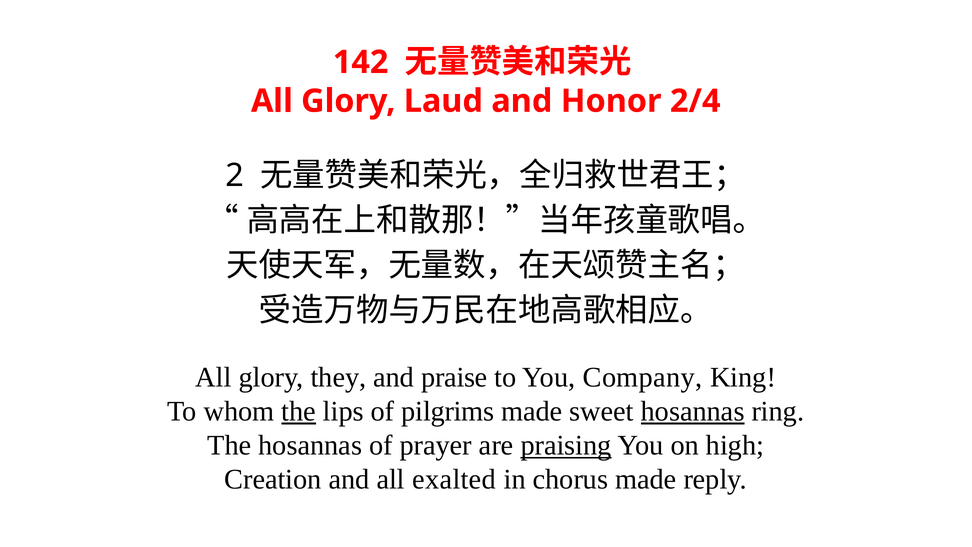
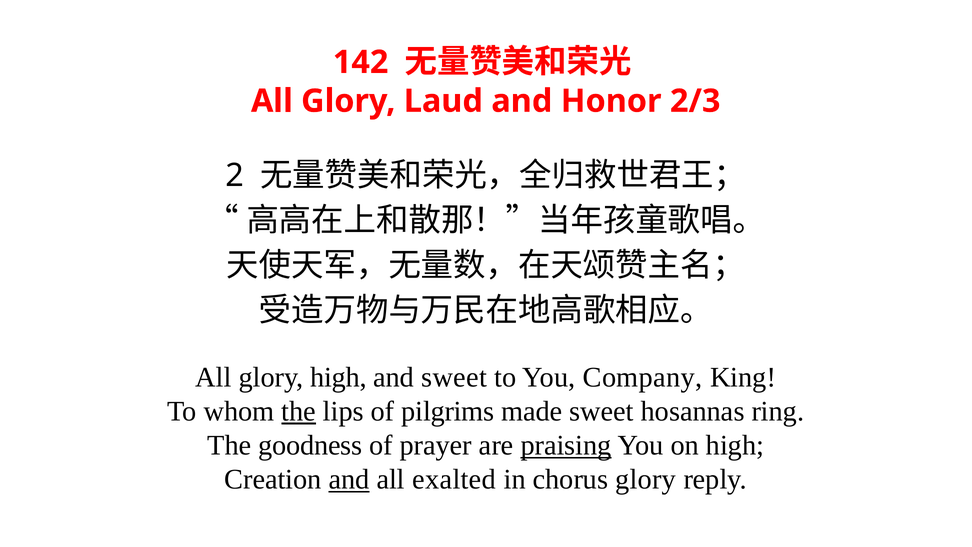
2/4: 2/4 -> 2/3
glory they: they -> high
and praise: praise -> sweet
hosannas at (693, 411) underline: present -> none
The hosannas: hosannas -> goodness
and at (349, 479) underline: none -> present
chorus made: made -> glory
